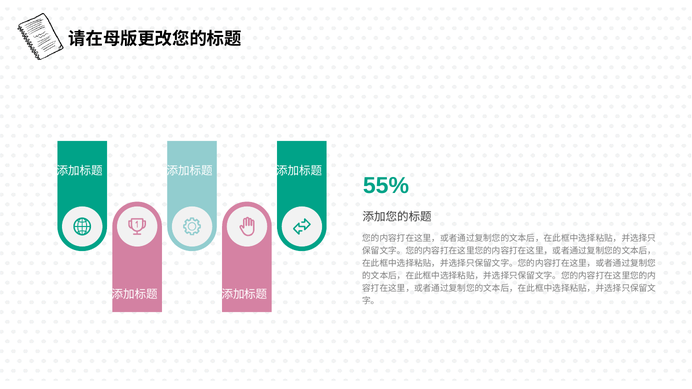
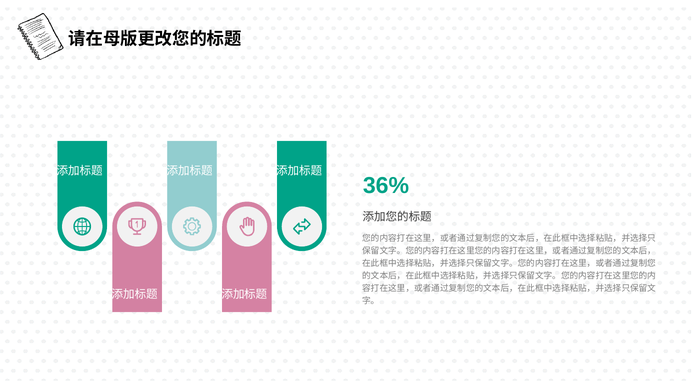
55%: 55% -> 36%
